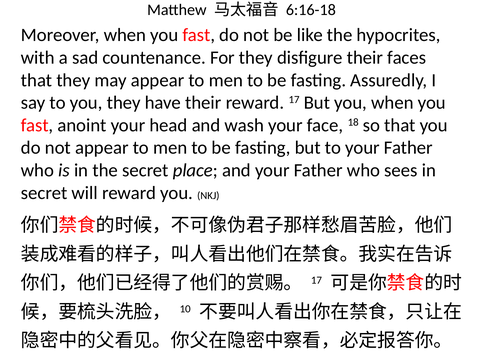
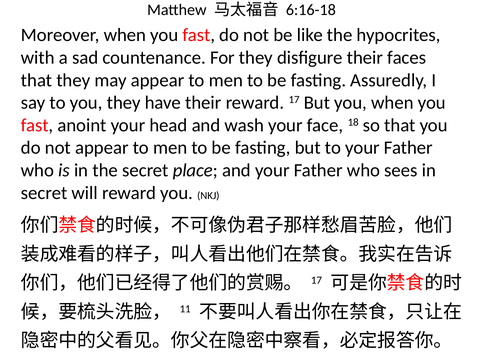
10: 10 -> 11
